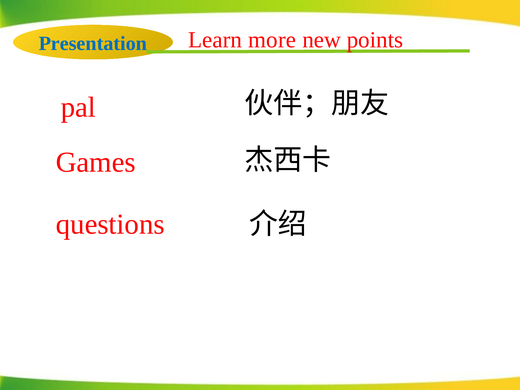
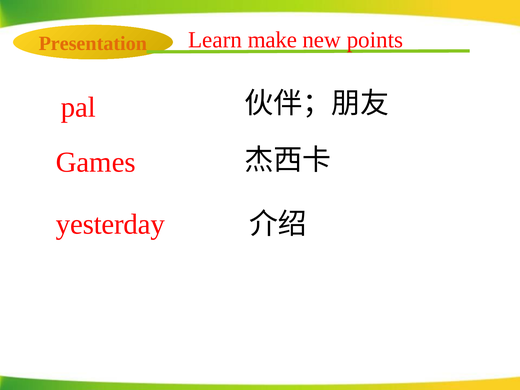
Presentation colour: blue -> orange
more: more -> make
questions: questions -> yesterday
